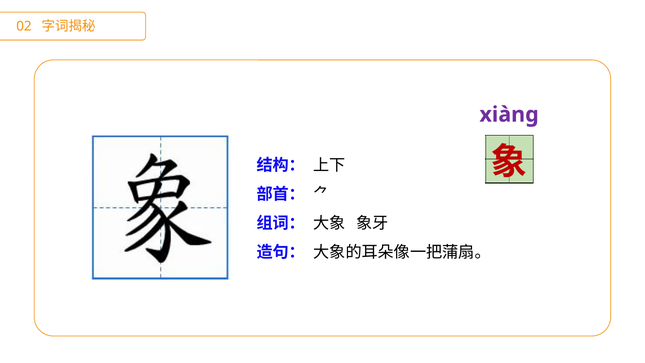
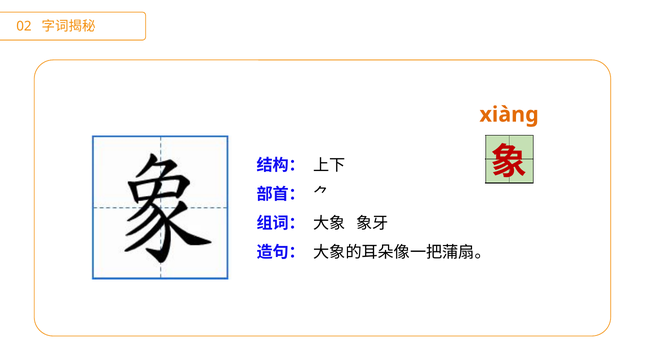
xiànɡ colour: purple -> orange
